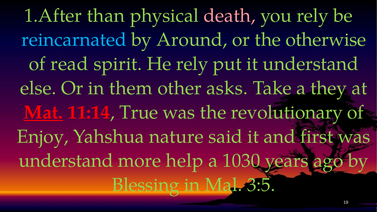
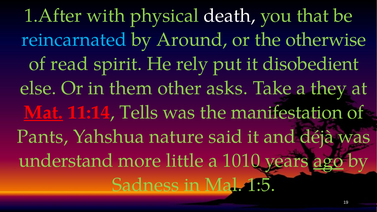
than: than -> with
death colour: pink -> white
you rely: rely -> that
it understand: understand -> disobedient
True: True -> Tells
revolutionary: revolutionary -> manifestation
Enjoy: Enjoy -> Pants
first: first -> déjà
help: help -> little
1030: 1030 -> 1010
ago underline: none -> present
Blessing: Blessing -> Sadness
3:5: 3:5 -> 1:5
